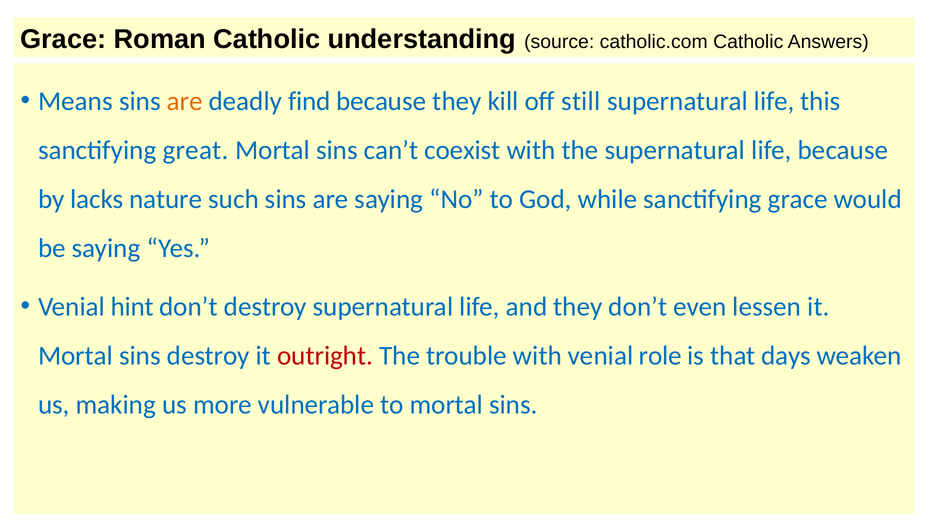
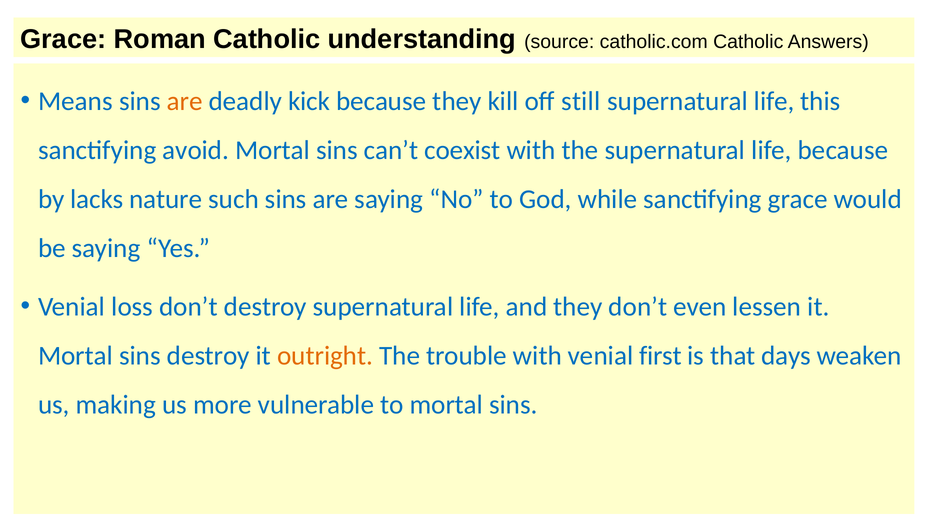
find: find -> kick
great: great -> avoid
hint: hint -> loss
outright colour: red -> orange
role: role -> first
